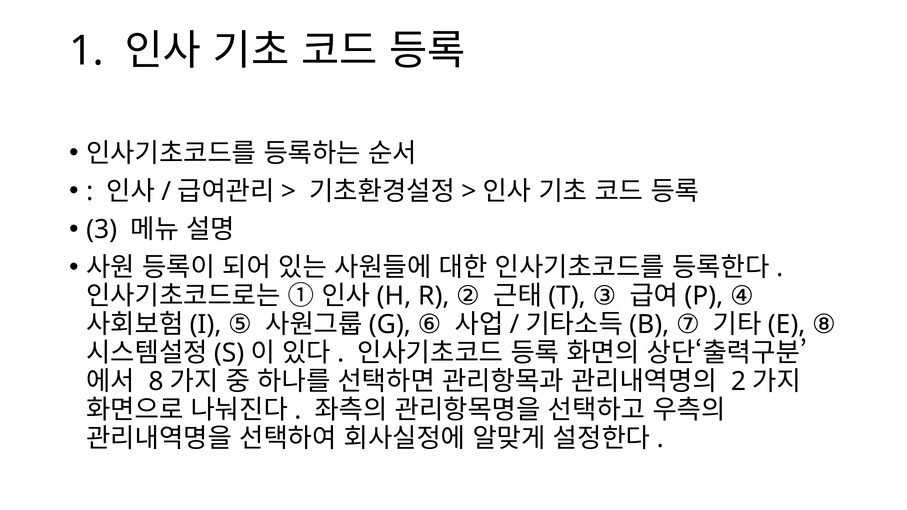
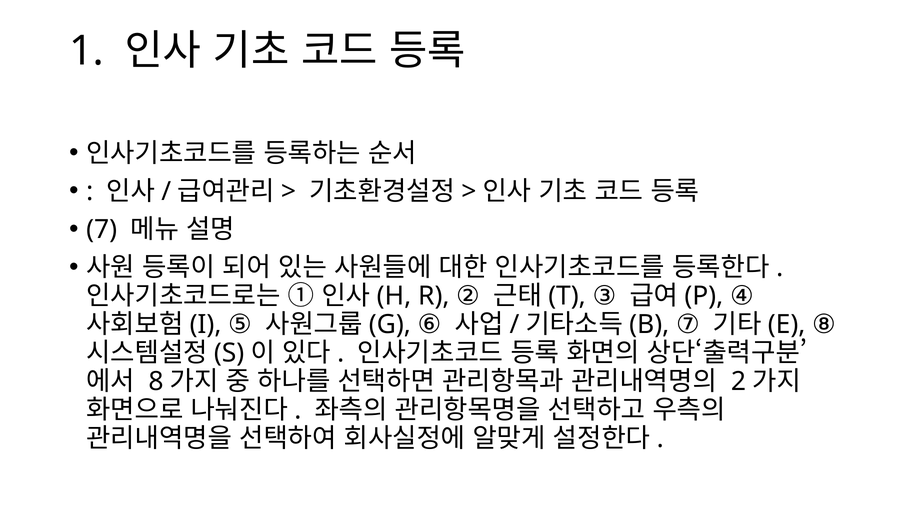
3: 3 -> 7
